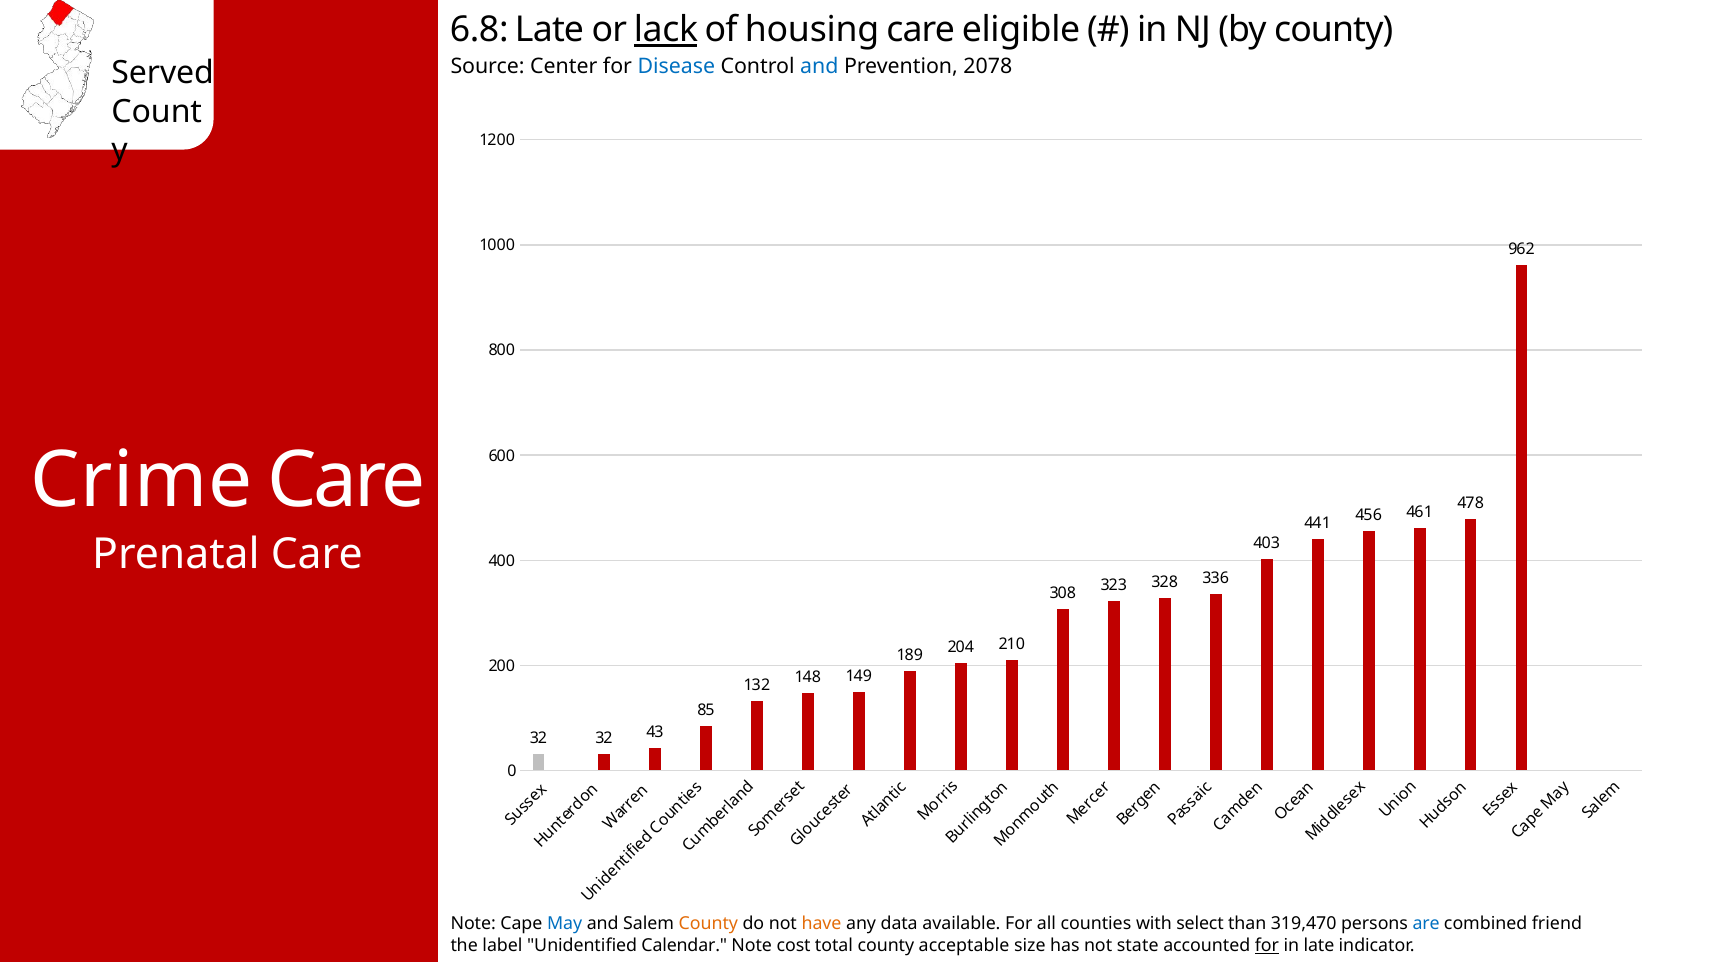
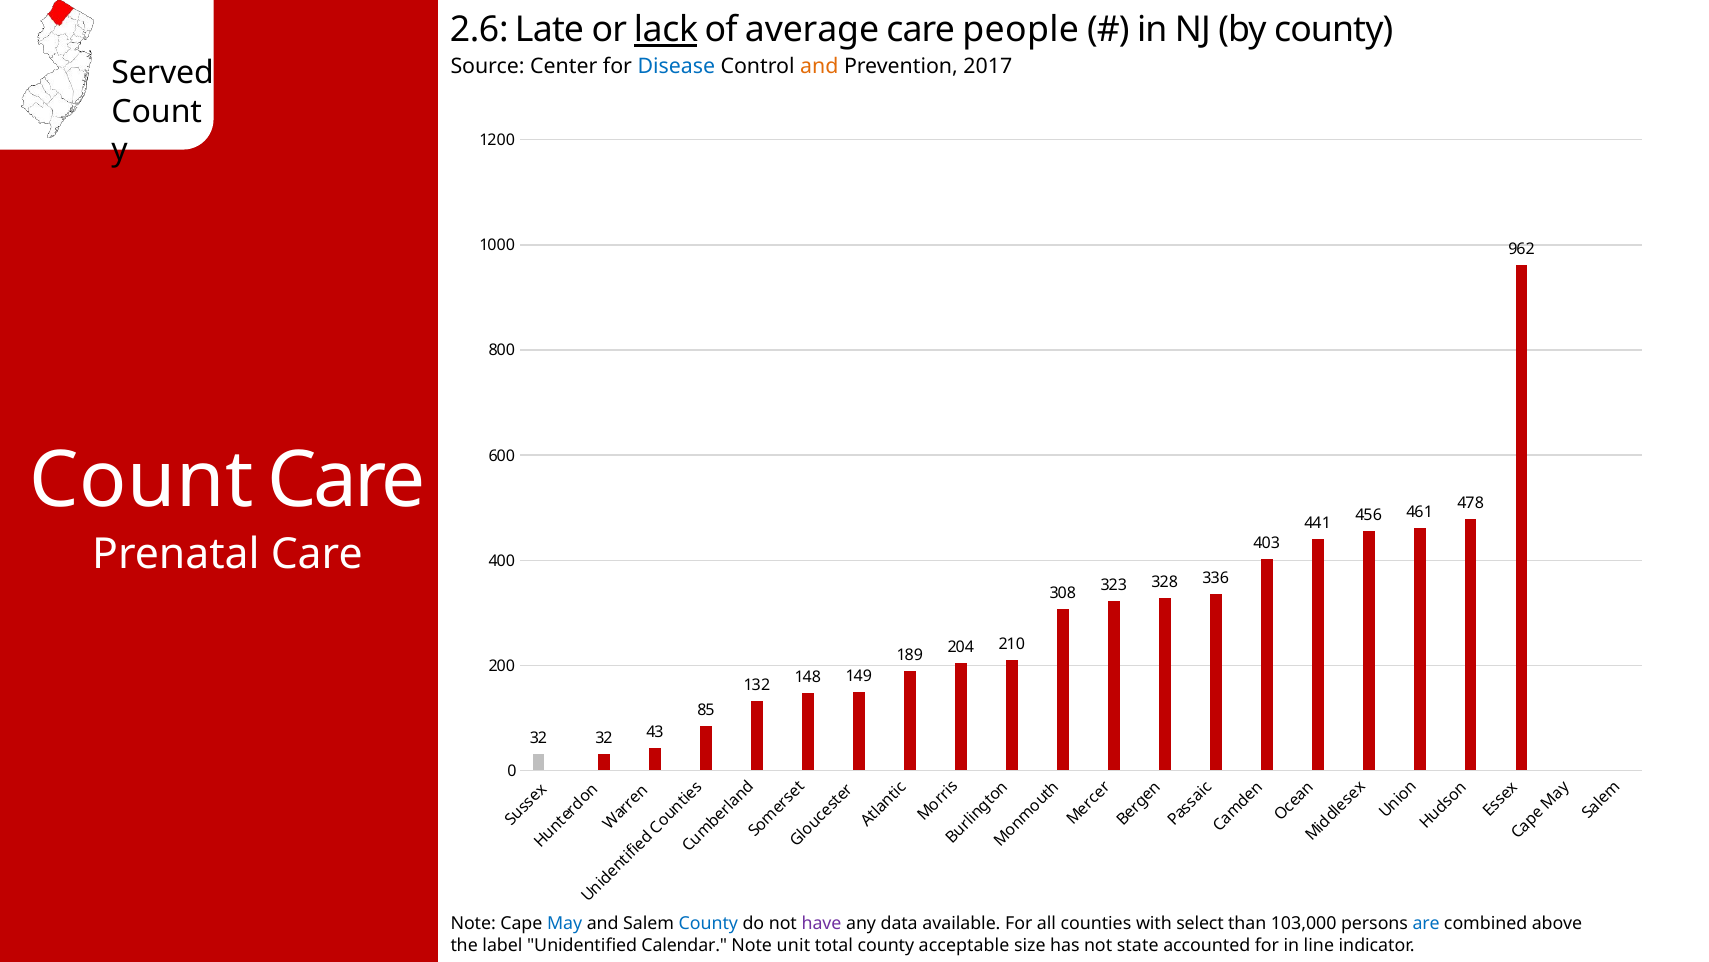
6.8: 6.8 -> 2.6
housing: housing -> average
eligible: eligible -> people
and at (819, 66) colour: blue -> orange
2078: 2078 -> 2017
Crime at (141, 480): Crime -> Count
County at (708, 923) colour: orange -> blue
have colour: orange -> purple
319,470: 319,470 -> 103,000
friend: friend -> above
cost: cost -> unit
for at (1267, 945) underline: present -> none
in late: late -> line
